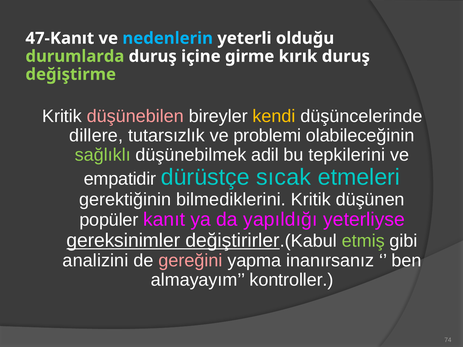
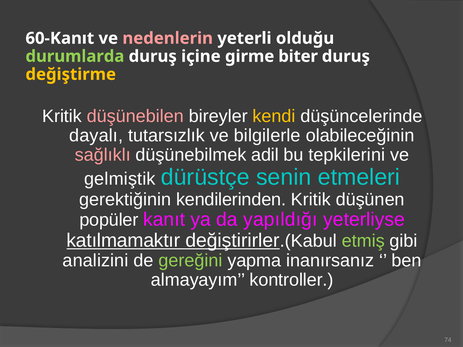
47-Kanıt: 47-Kanıt -> 60-Kanıt
nedenlerin colour: light blue -> pink
kırık: kırık -> biter
değiştirme colour: light green -> yellow
dillere: dillere -> dayalı
problemi: problemi -> bilgilerle
sağlıklı colour: light green -> pink
empatidir: empatidir -> gelmiştik
sıcak: sıcak -> senin
bilmediklerini: bilmediklerini -> kendilerinden
gereksinimler: gereksinimler -> katılmamaktır
gereğini colour: pink -> light green
